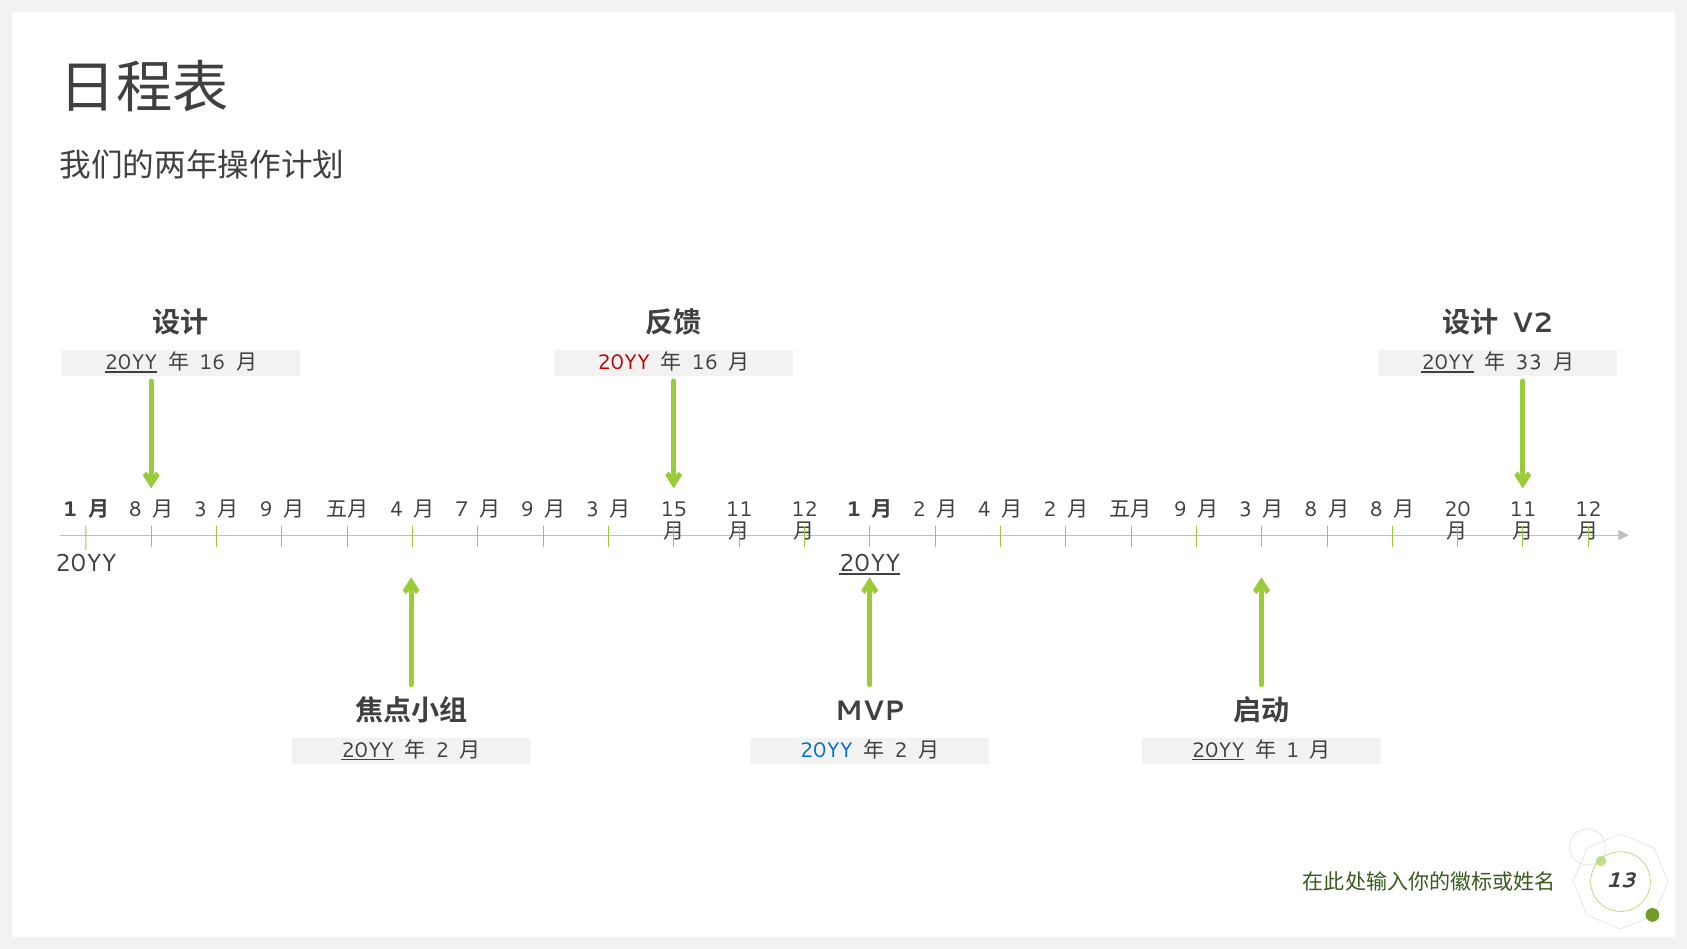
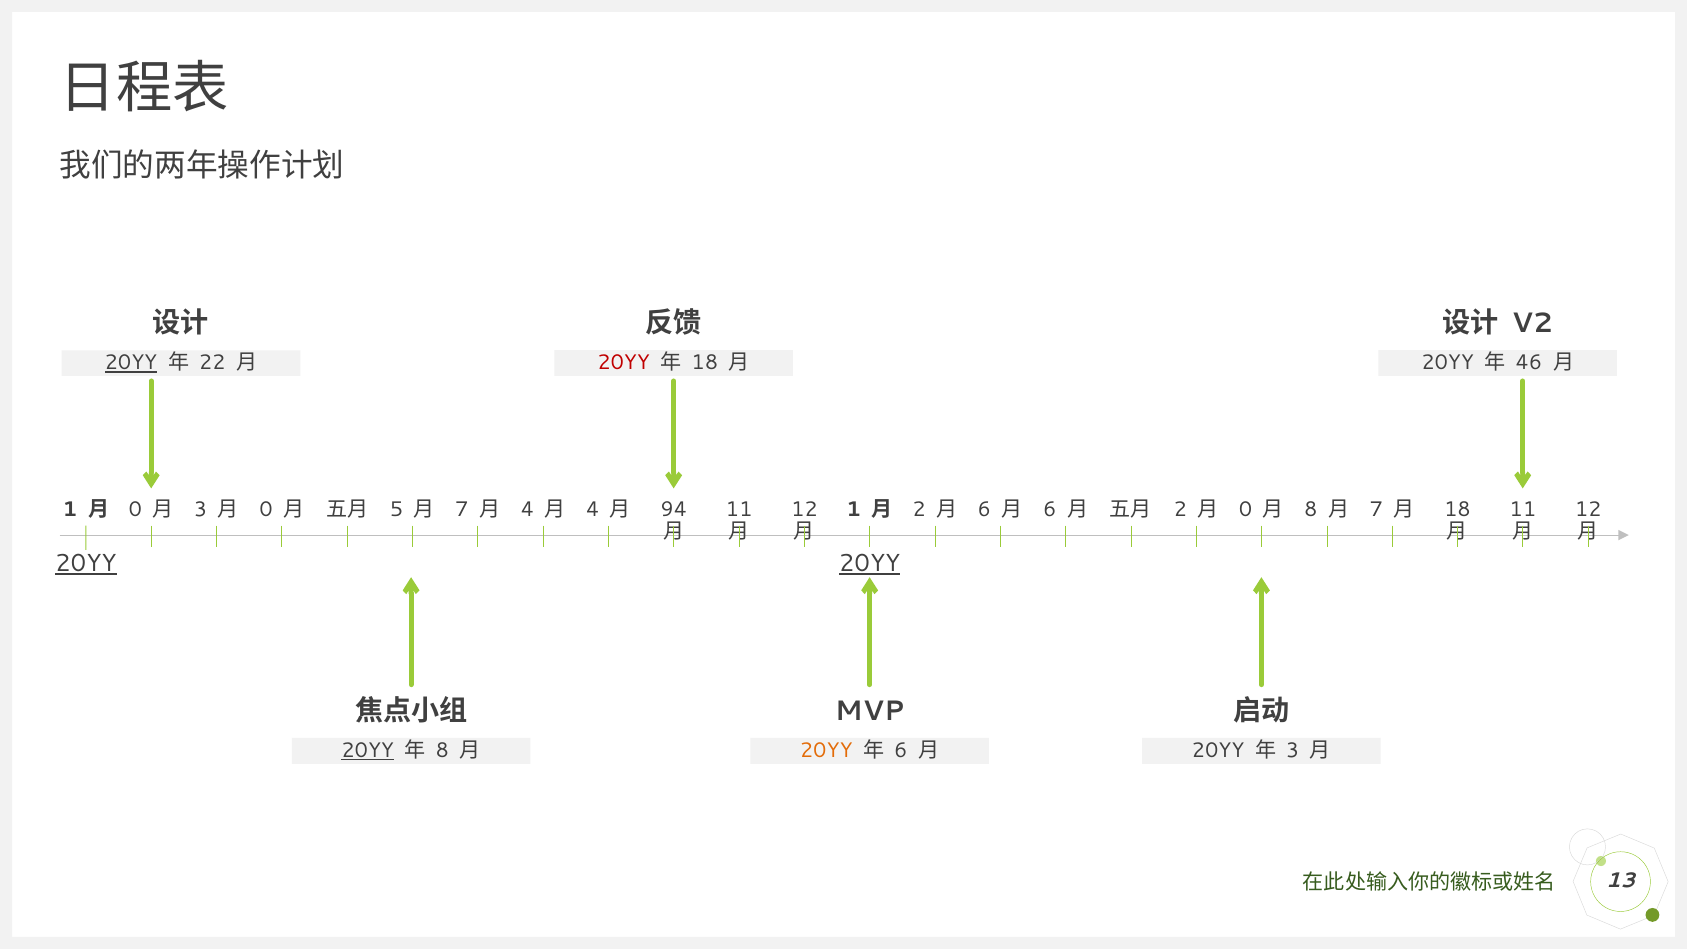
16 at (705, 363): 16 -> 18
20YY at (1448, 363) underline: present -> none
33: 33 -> 46
16 at (212, 363): 16 -> 22
8 at (135, 509): 8 -> 0
9 at (266, 509): 9 -> 0
4 at (397, 509): 4 -> 5
9 at (527, 509): 9 -> 4
3 at (593, 509): 3 -> 4
15: 15 -> 94
4 at (984, 509): 4 -> 6
2 at (1050, 509): 2 -> 6
9 at (1180, 509): 9 -> 2
3 at (1246, 509): 3 -> 0
8 at (1376, 509): 8 -> 7
20 at (1458, 509): 20 -> 18
20YY at (86, 563) underline: none -> present
2 at (442, 751): 2 -> 8
20YY at (826, 751) colour: blue -> orange
2 at (901, 751): 2 -> 6
20YY at (1218, 751) underline: present -> none
1 at (1293, 751): 1 -> 3
